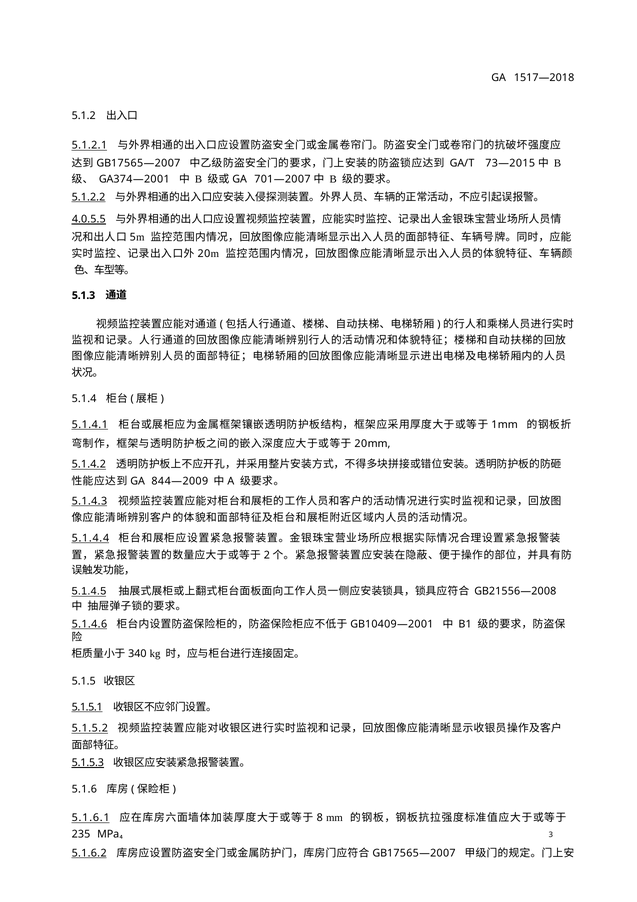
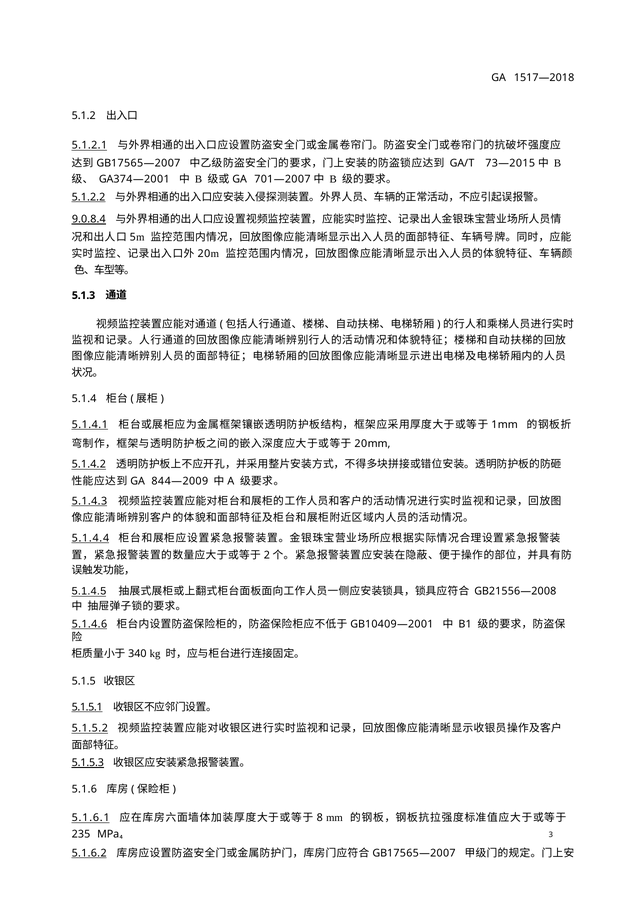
4.0.5.5: 4.0.5.5 -> 9.0.8.4
